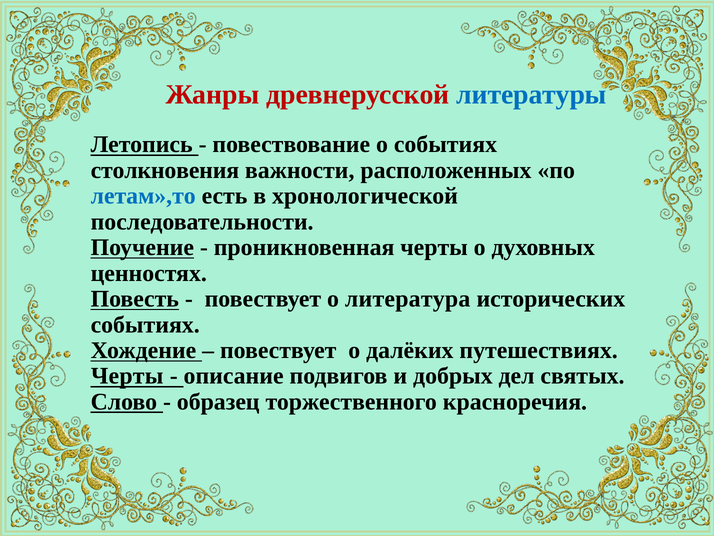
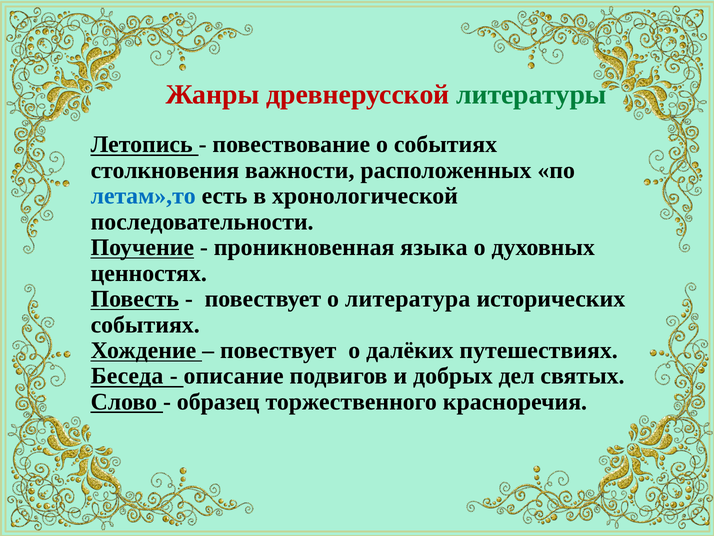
литературы colour: blue -> green
проникновенная черты: черты -> языка
Черты at (127, 376): Черты -> Беседа
